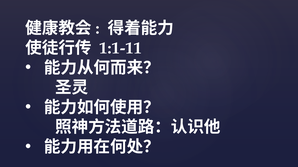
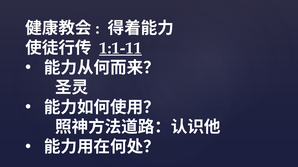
1:1-11 underline: none -> present
